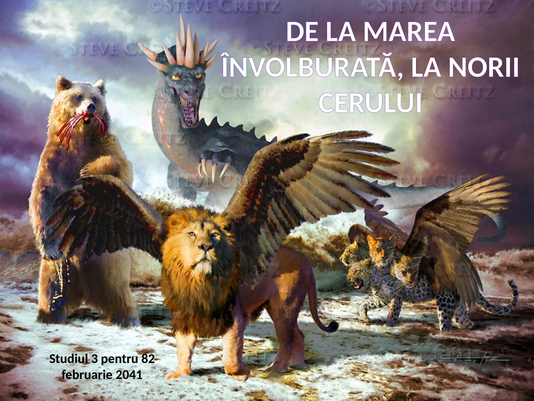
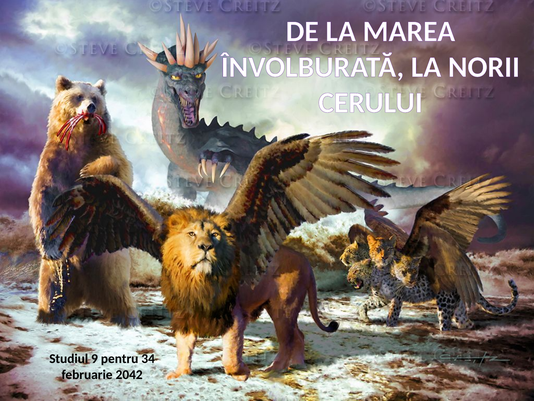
3: 3 -> 9
82: 82 -> 34
2041: 2041 -> 2042
